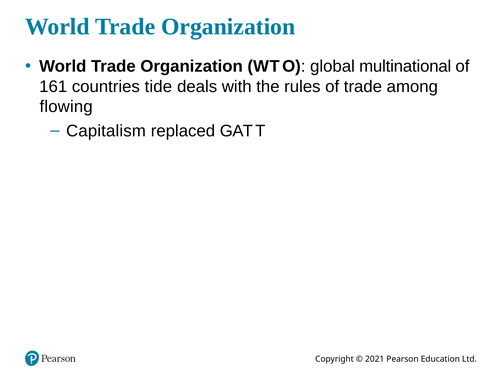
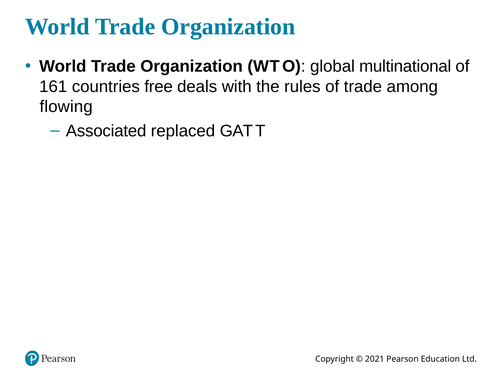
tide: tide -> free
Capitalism: Capitalism -> Associated
